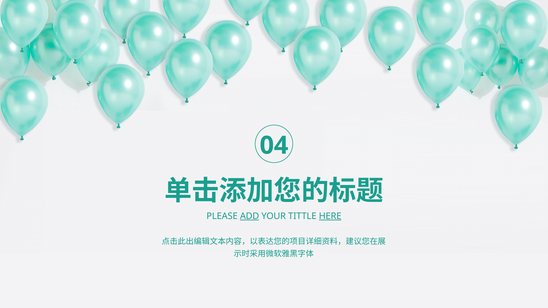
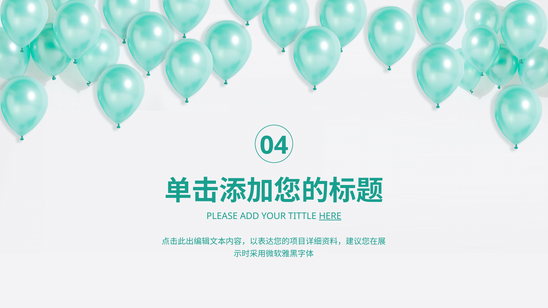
ADD underline: present -> none
